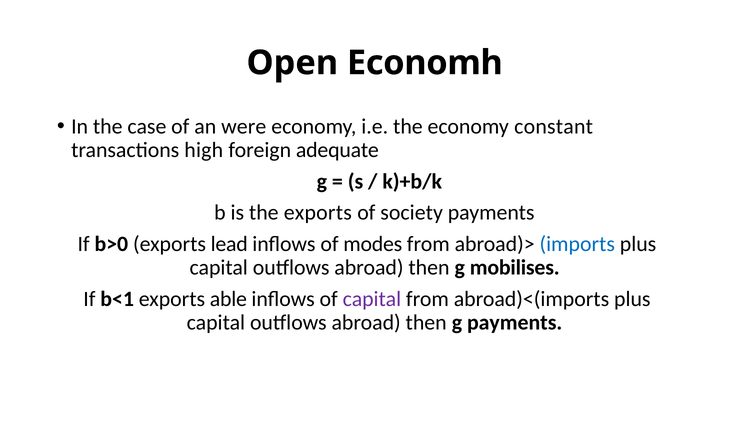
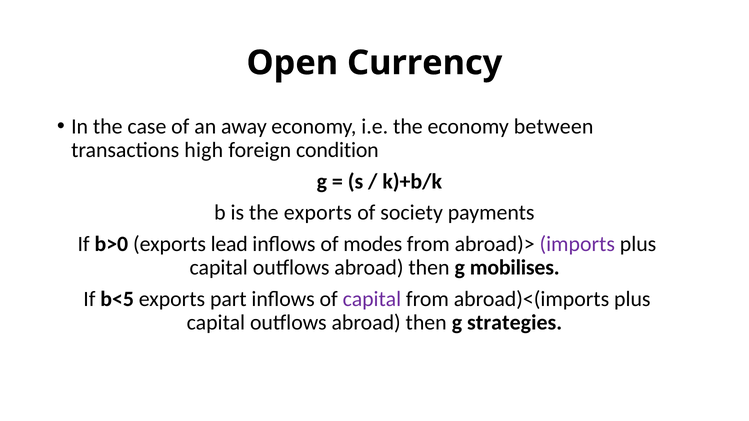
Economh: Economh -> Currency
were: were -> away
constant: constant -> between
adequate: adequate -> condition
imports colour: blue -> purple
b<1: b<1 -> b<5
able: able -> part
g payments: payments -> strategies
